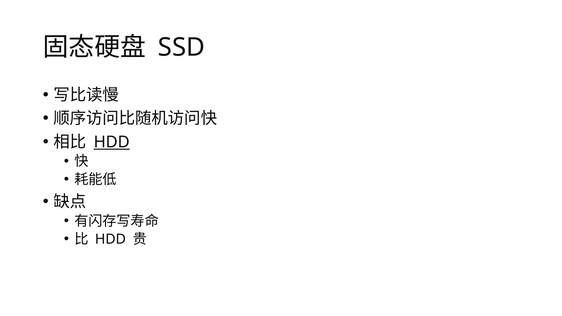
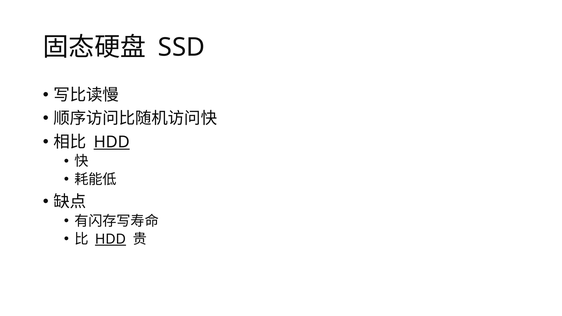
HDD at (110, 239) underline: none -> present
